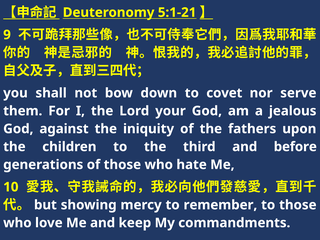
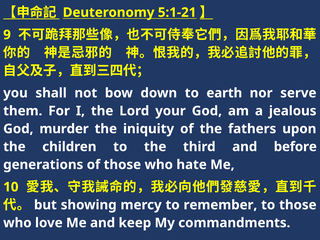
covet: covet -> earth
against: against -> murder
